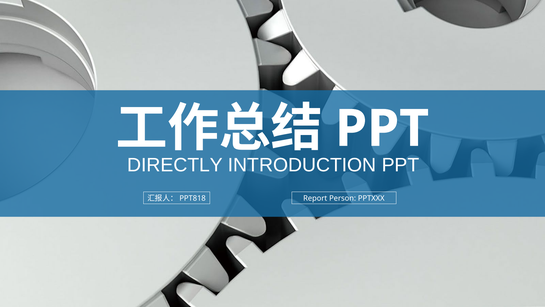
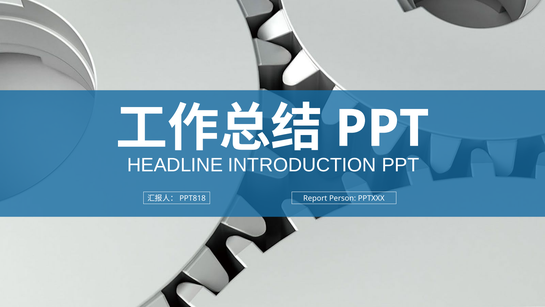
DIRECTLY: DIRECTLY -> HEADLINE
